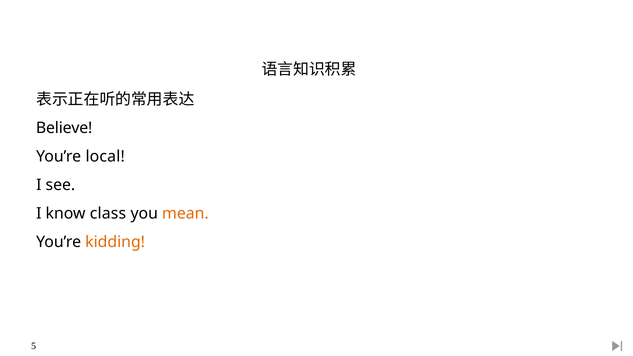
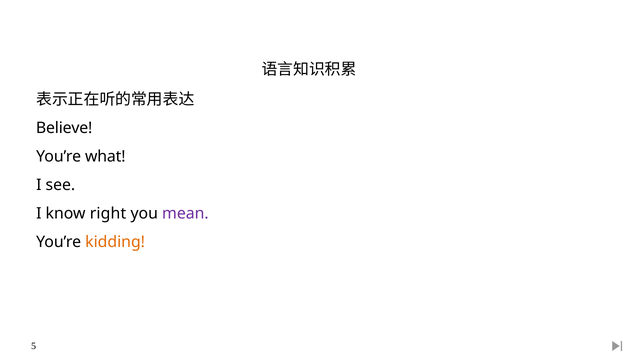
local: local -> what
class: class -> right
mean colour: orange -> purple
